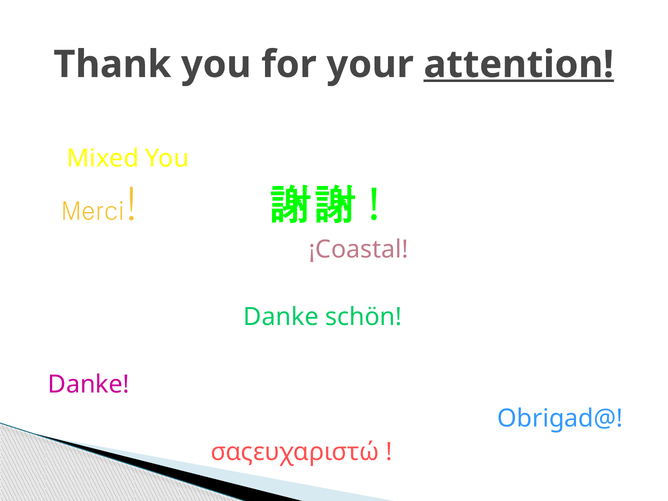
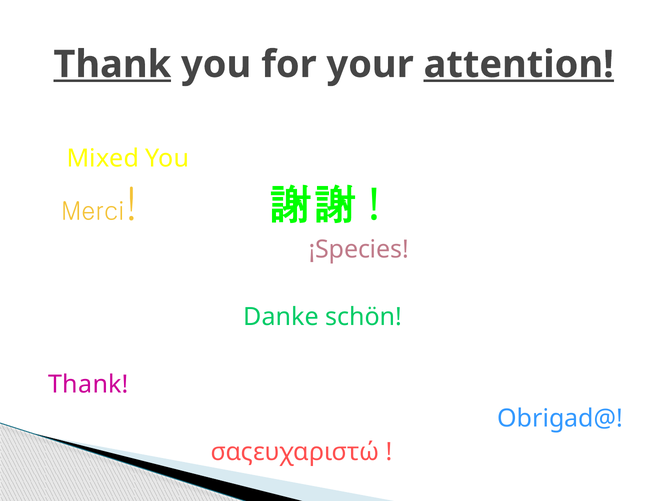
Thank at (112, 64) underline: none -> present
¡Coastal: ¡Coastal -> ¡Species
Danke at (89, 385): Danke -> Thank
